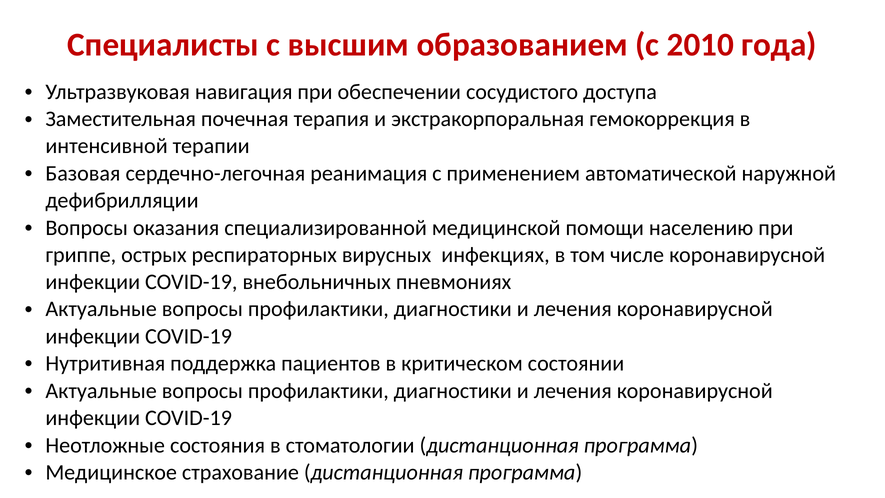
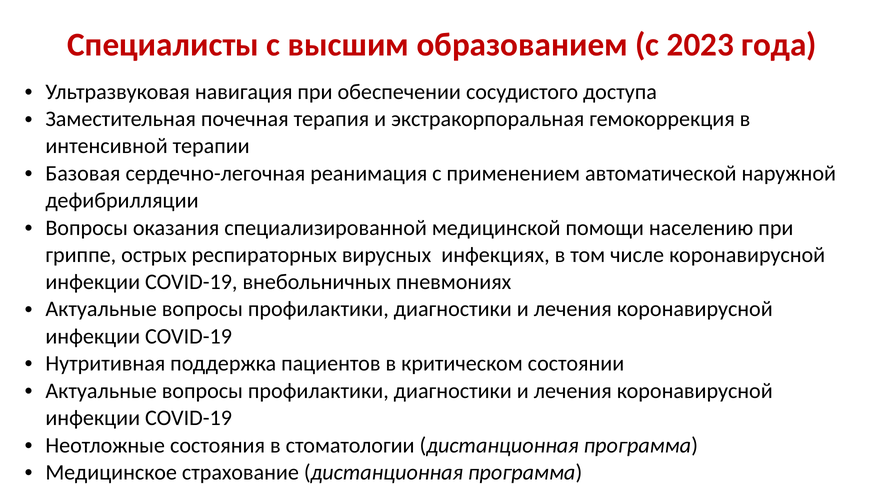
2010: 2010 -> 2023
